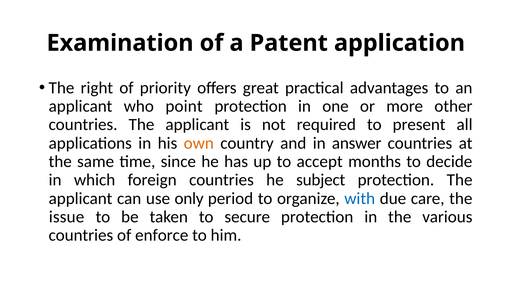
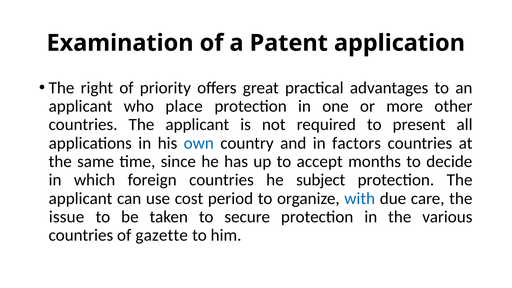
point: point -> place
own colour: orange -> blue
answer: answer -> factors
only: only -> cost
enforce: enforce -> gazette
